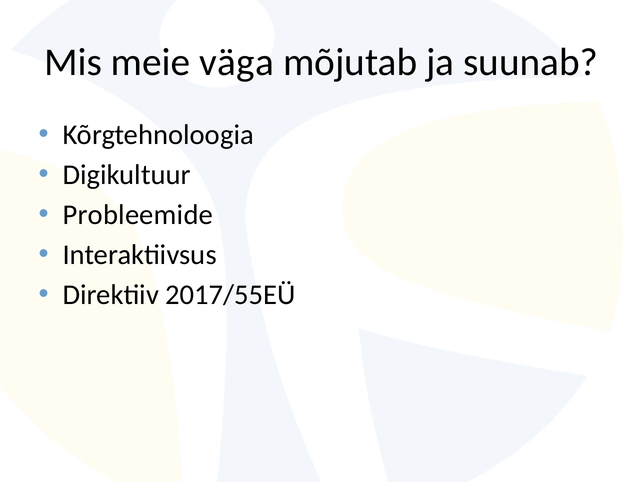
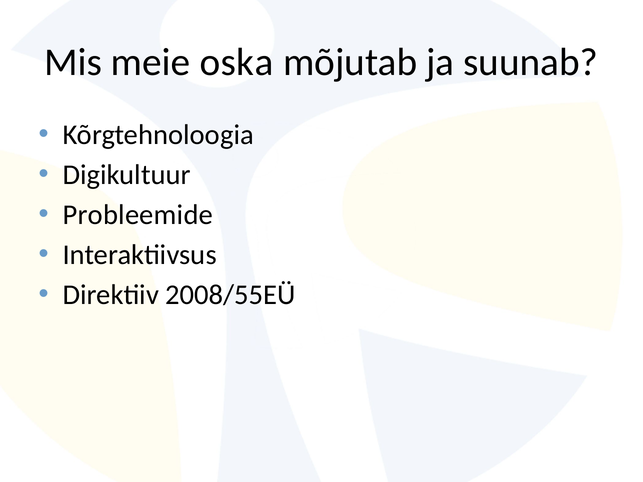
väga: väga -> oska
2017/55EÜ: 2017/55EÜ -> 2008/55EÜ
